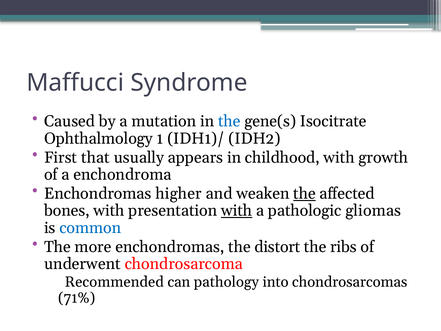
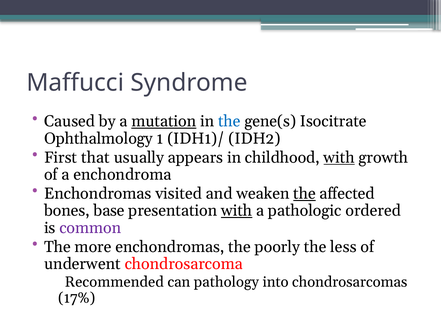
mutation underline: none -> present
with at (339, 157) underline: none -> present
higher: higher -> visited
bones with: with -> base
gliomas: gliomas -> ordered
common colour: blue -> purple
distort: distort -> poorly
ribs: ribs -> less
71%: 71% -> 17%
